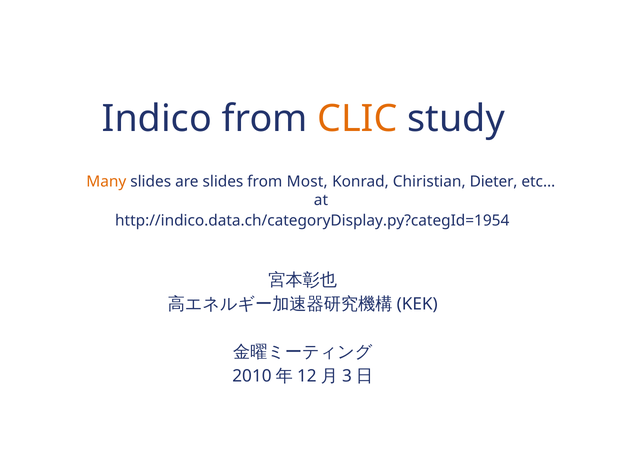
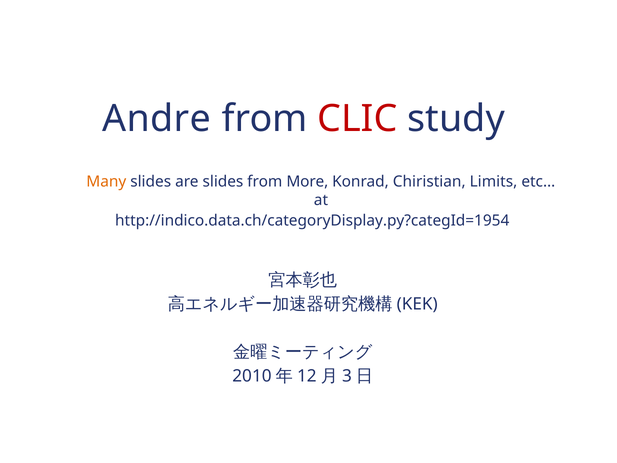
Indico: Indico -> Andre
CLIC colour: orange -> red
Most: Most -> More
Dieter: Dieter -> Limits
